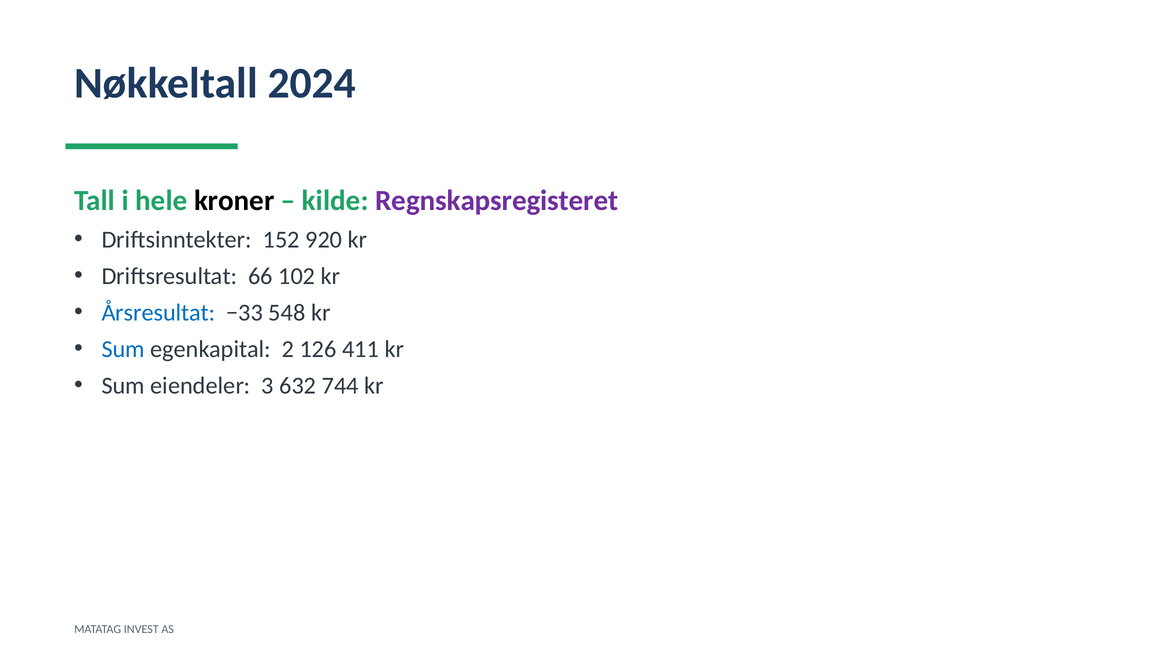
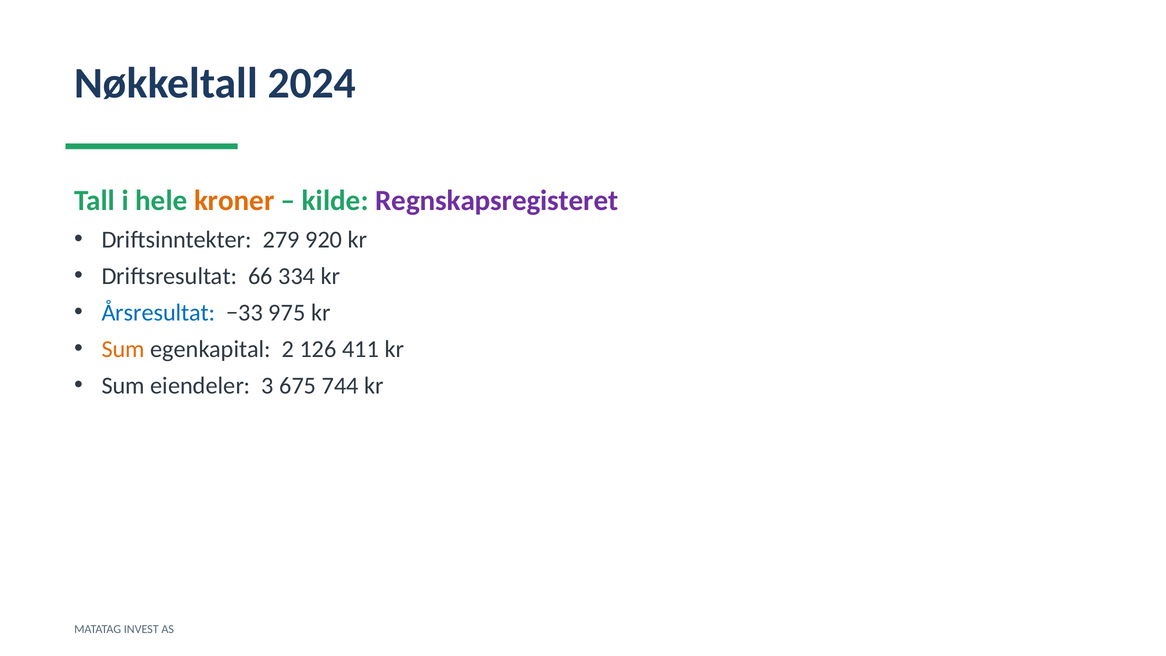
kroner colour: black -> orange
152: 152 -> 279
102: 102 -> 334
548: 548 -> 975
Sum at (123, 349) colour: blue -> orange
632: 632 -> 675
